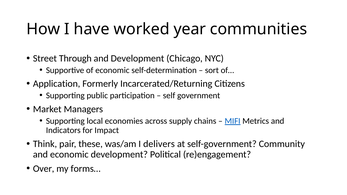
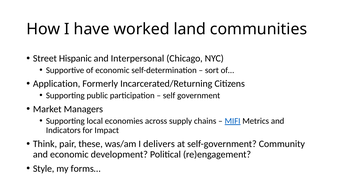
year: year -> land
Through: Through -> Hispanic
and Development: Development -> Interpersonal
Over: Over -> Style
